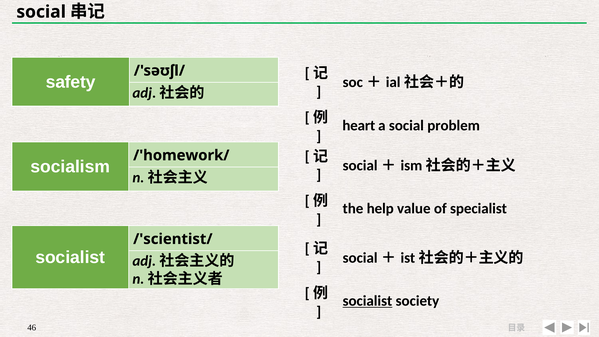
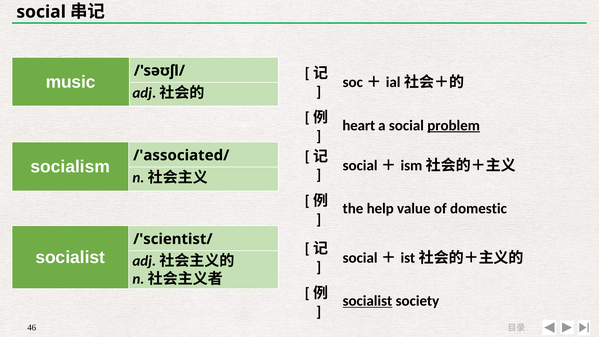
safety: safety -> music
problem underline: none -> present
/'homework/: /'homework/ -> /'associated/
specialist: specialist -> domestic
